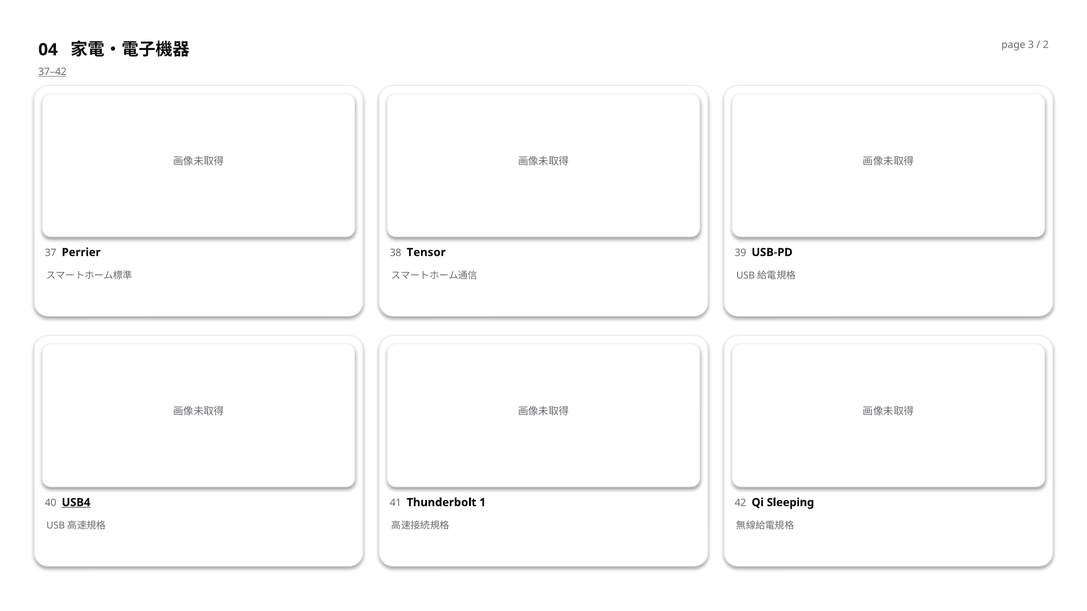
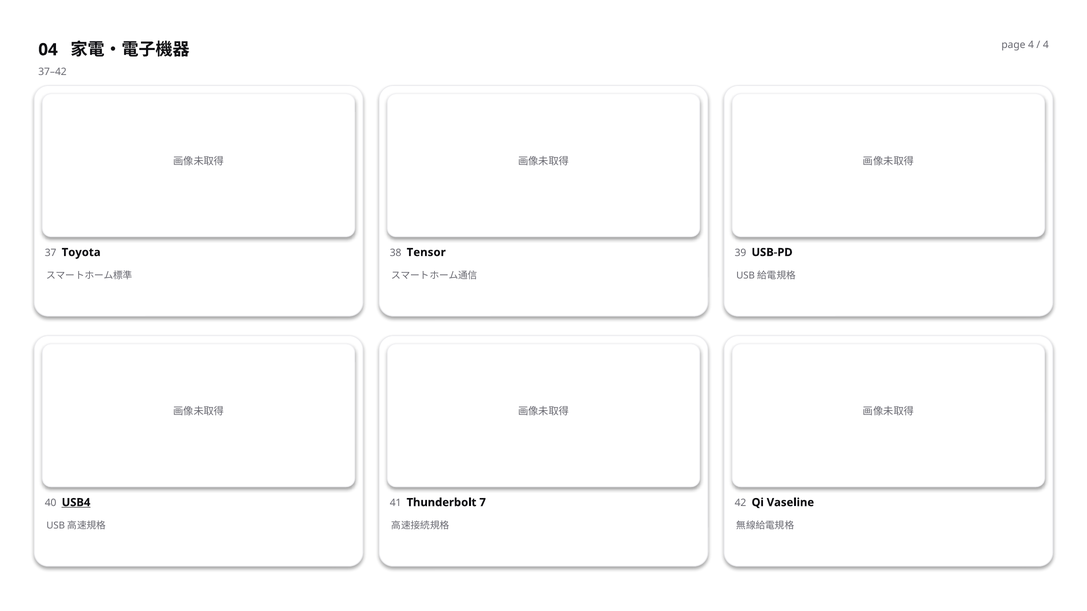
page 3: 3 -> 4
2 at (1046, 45): 2 -> 4
37–42 underline: present -> none
Perrier: Perrier -> Toyota
1: 1 -> 7
Sleeping: Sleeping -> Vaseline
